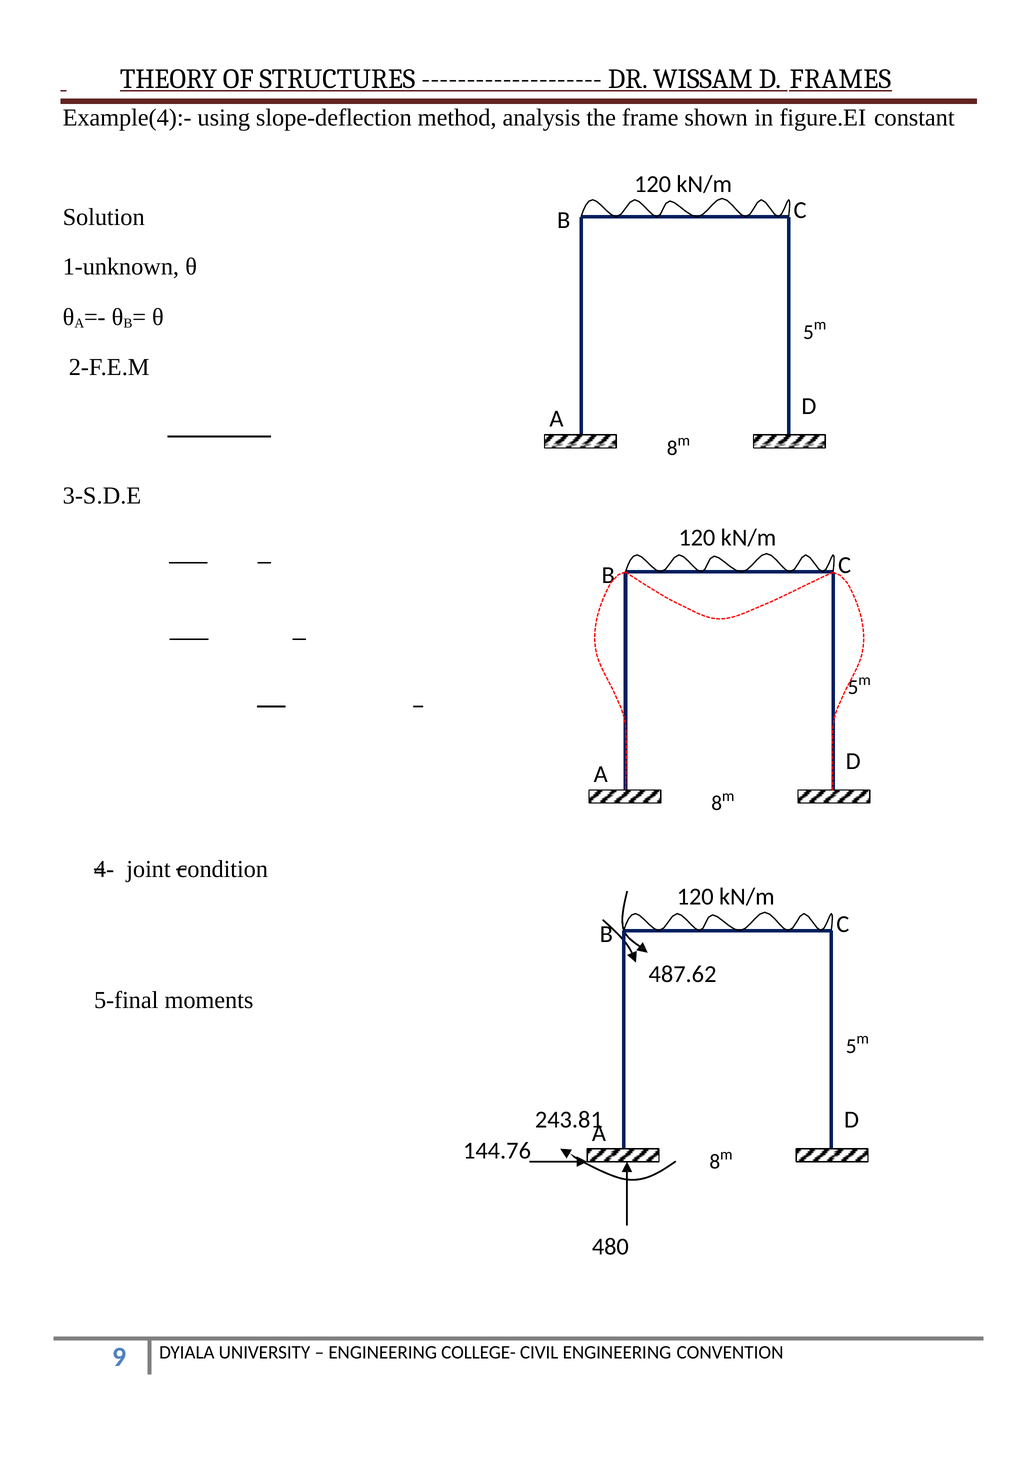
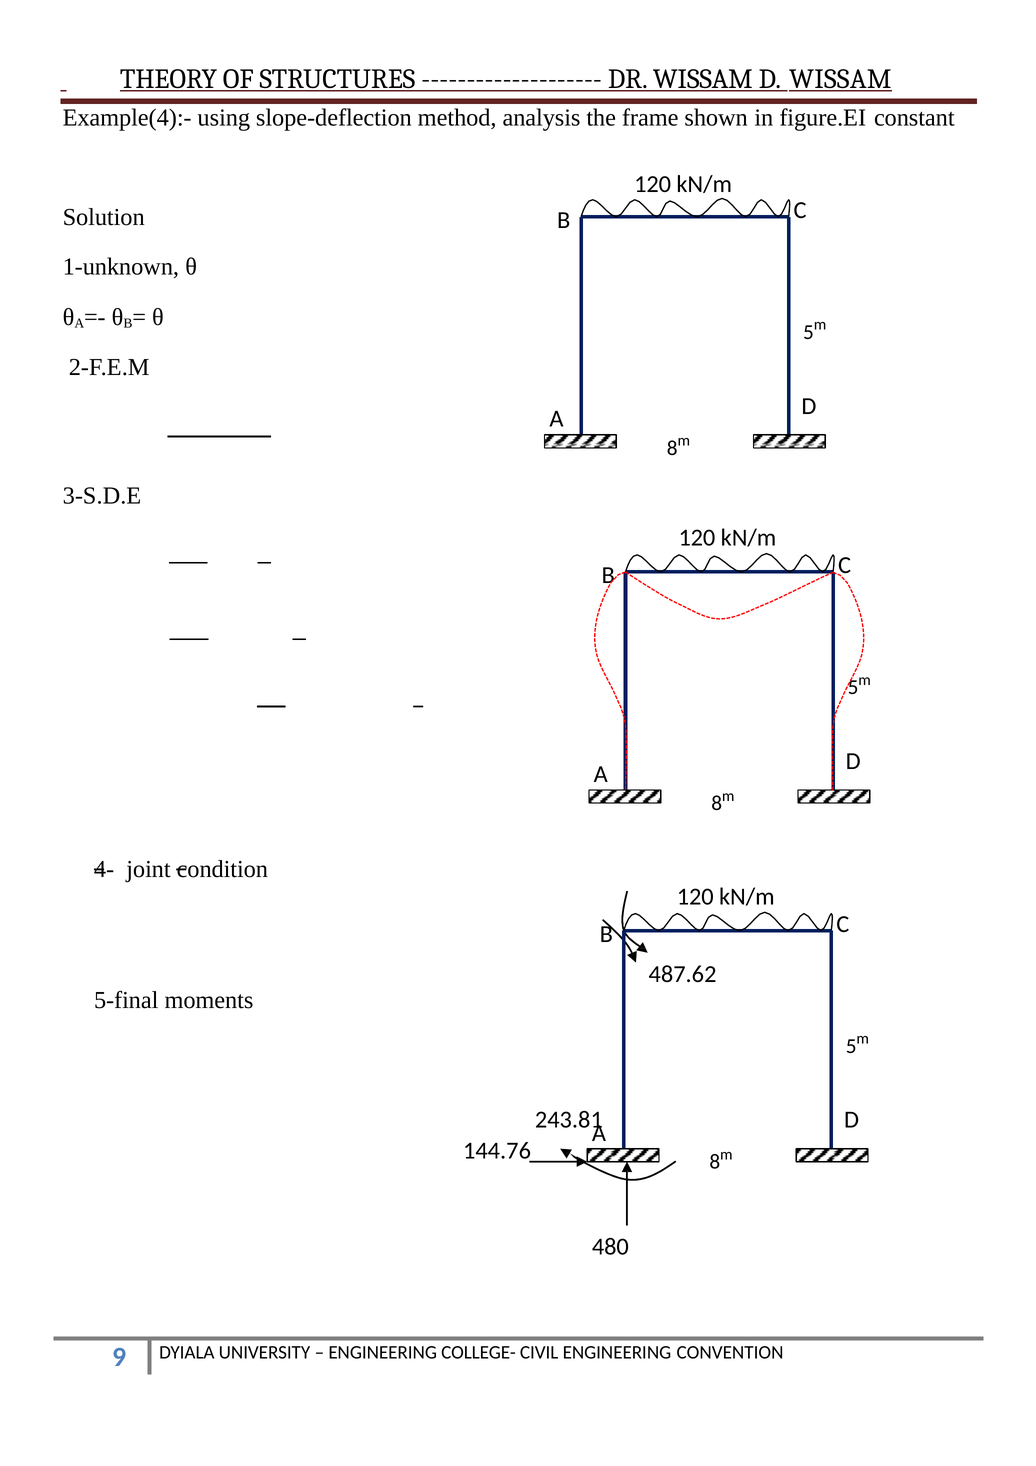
D FRAMES: FRAMES -> WISSAM
